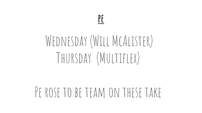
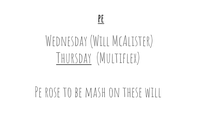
Thursday underline: none -> present
team: team -> mash
these take: take -> will
